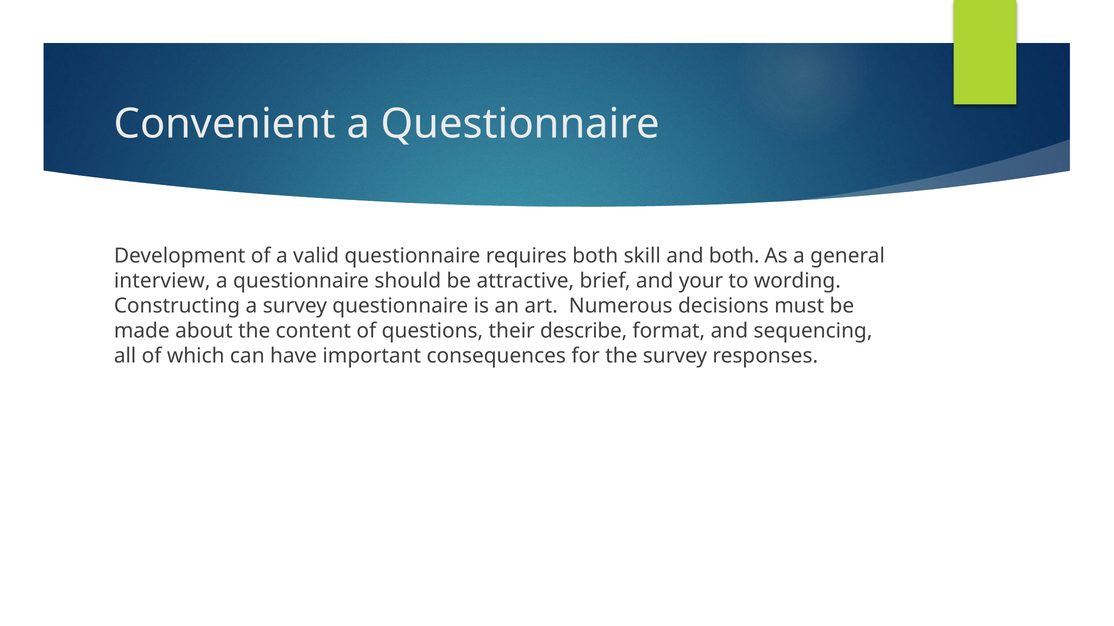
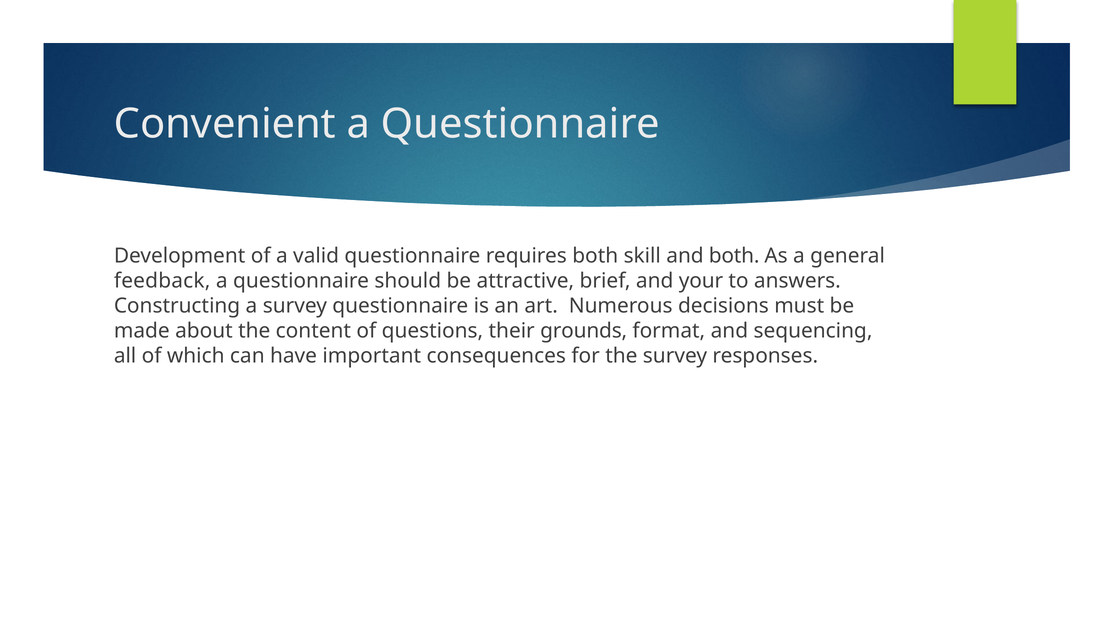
interview: interview -> feedback
wording: wording -> answers
describe: describe -> grounds
